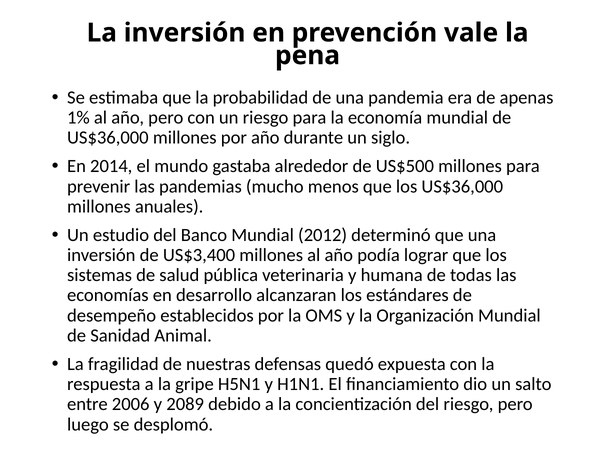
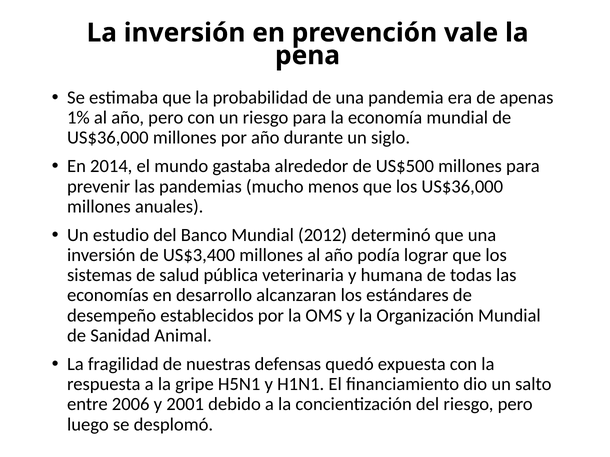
2089: 2089 -> 2001
